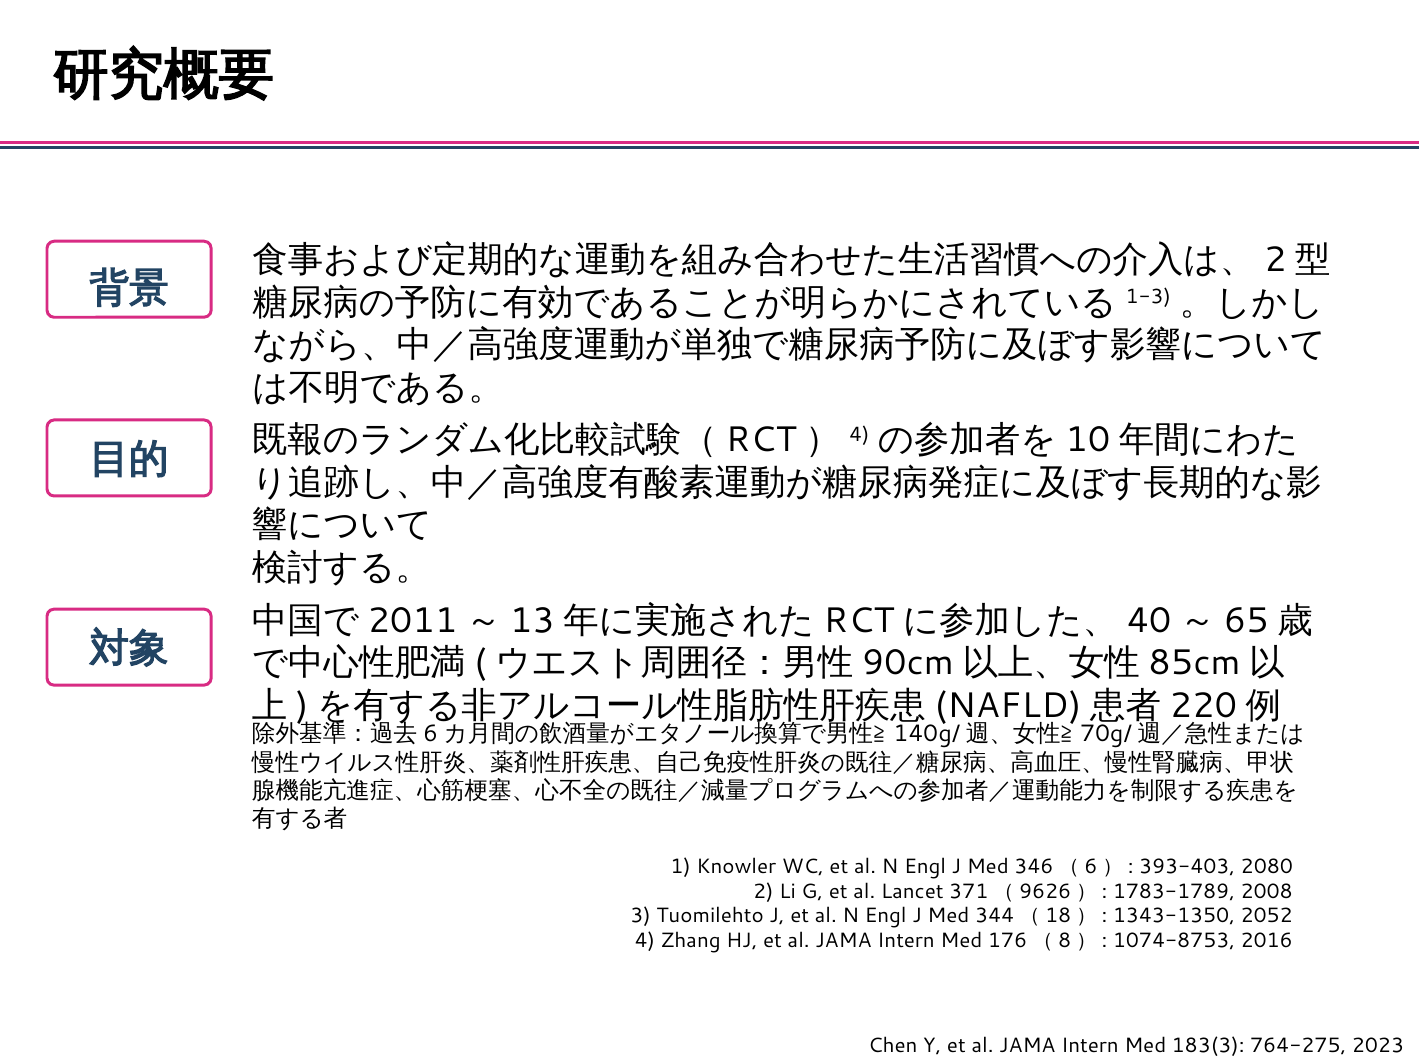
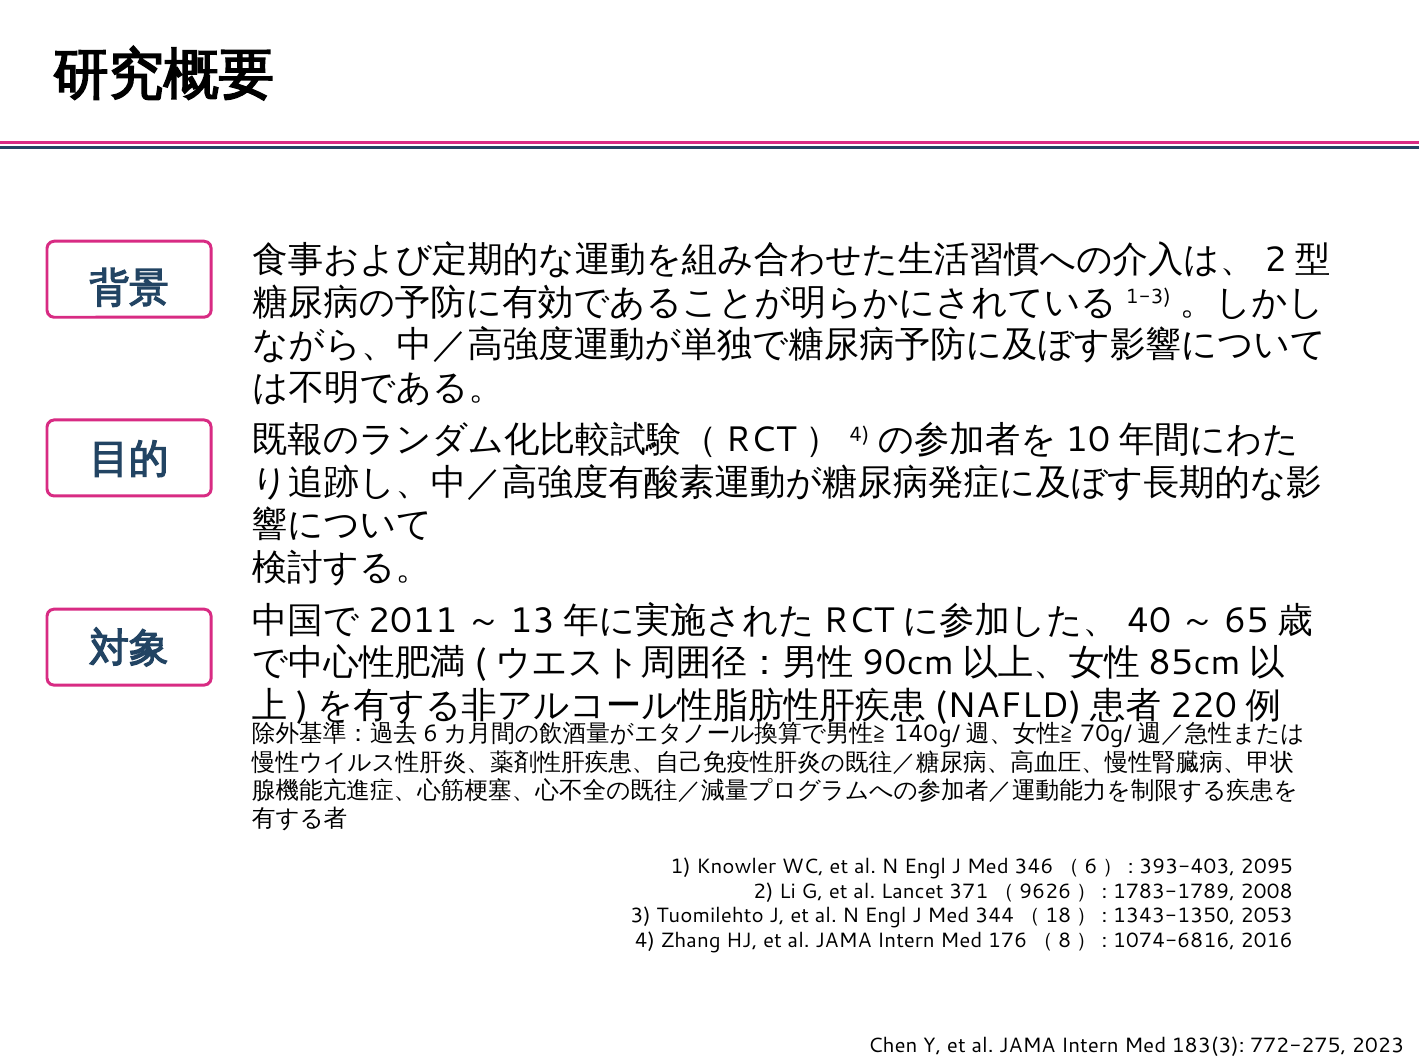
2080: 2080 -> 2095
2052: 2052 -> 2053
1074-8753: 1074-8753 -> 1074-6816
764-275: 764-275 -> 772-275
